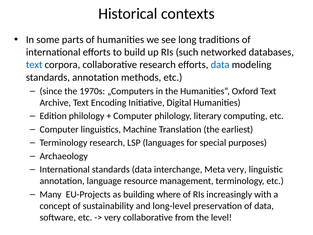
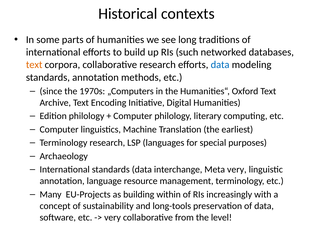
text at (34, 65) colour: blue -> orange
where: where -> within
long-level: long-level -> long-tools
